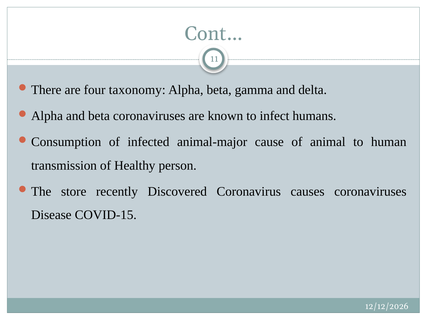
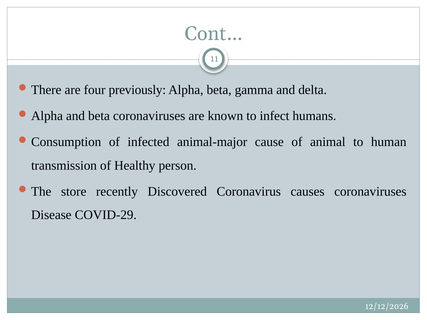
taxonomy: taxonomy -> previously
COVID-15: COVID-15 -> COVID-29
